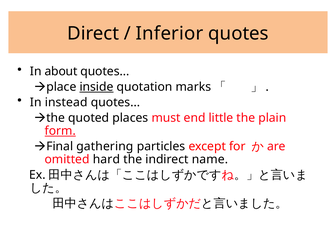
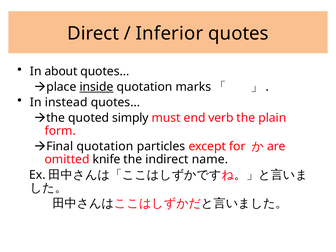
places: places -> simply
little: little -> verb
form underline: present -> none
gathering at (105, 146): gathering -> quotation
hard: hard -> knife
